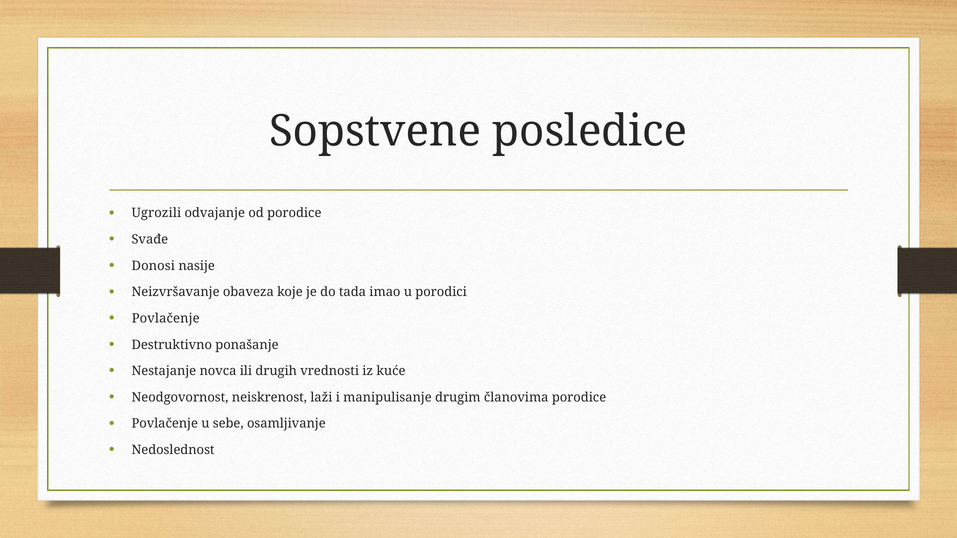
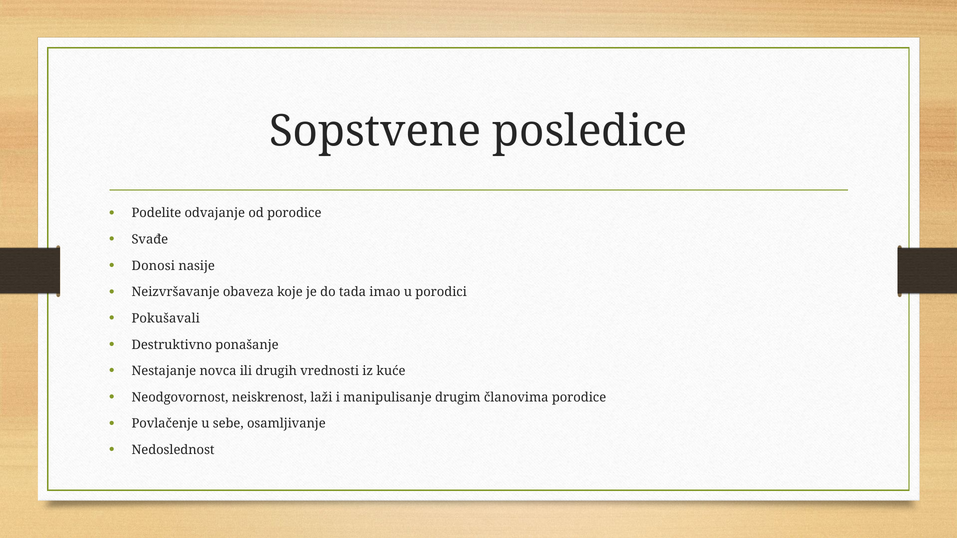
Ugrozili: Ugrozili -> Podelite
Povlačenje at (166, 319): Povlačenje -> Pokušavali
